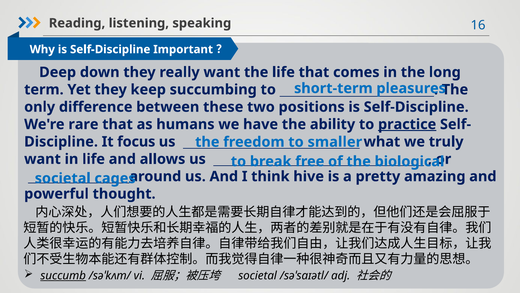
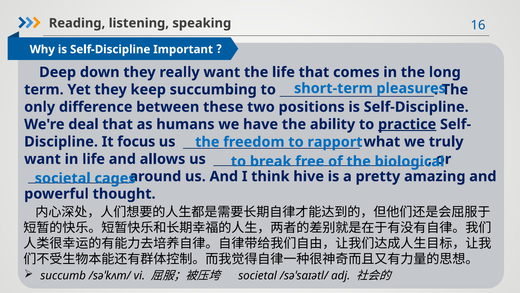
rare: rare -> deal
smaller: smaller -> rapport
succumb underline: present -> none
